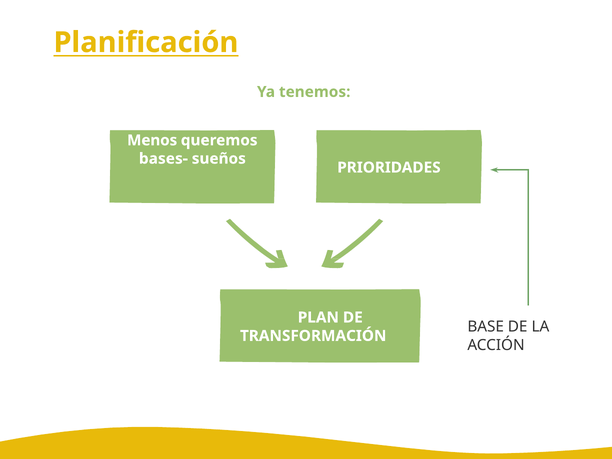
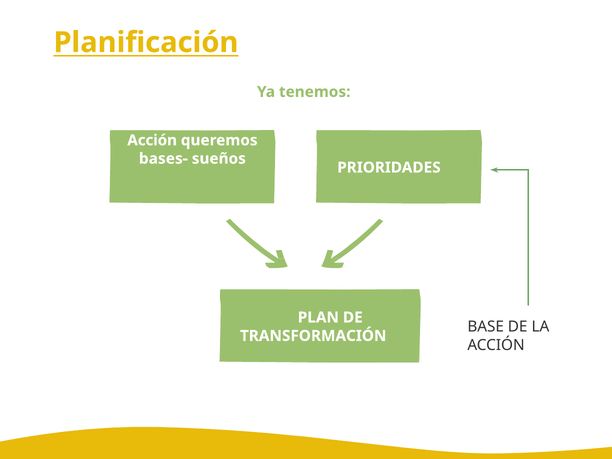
Menos at (152, 140): Menos -> Acción
